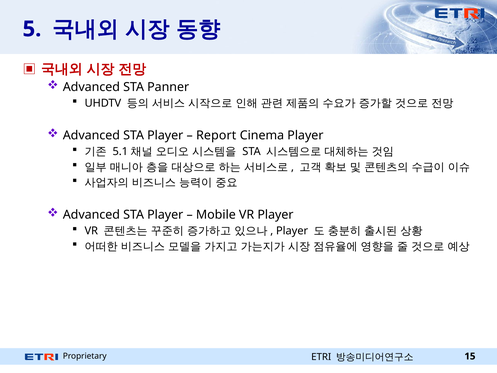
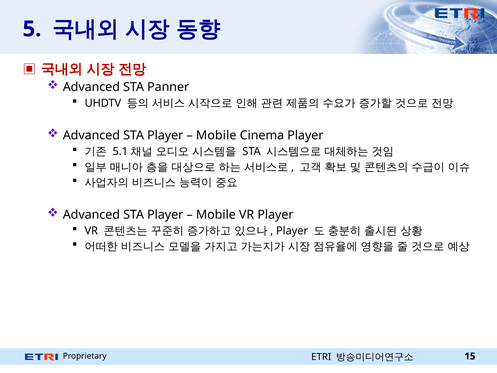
Report at (216, 135): Report -> Mobile
